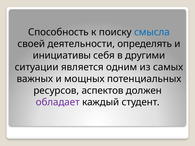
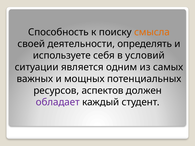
смысла colour: blue -> orange
инициативы: инициативы -> используете
другими: другими -> условий
